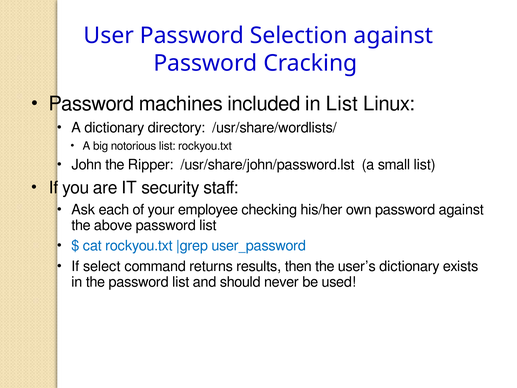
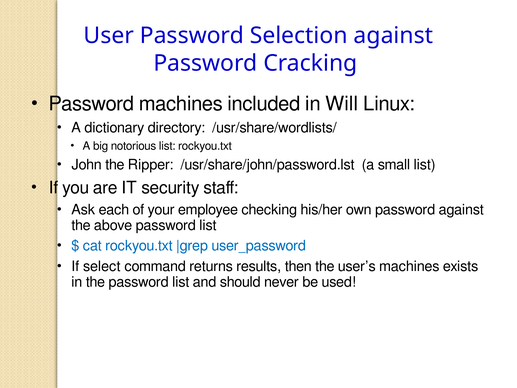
in List: List -> Will
user’s dictionary: dictionary -> machines
